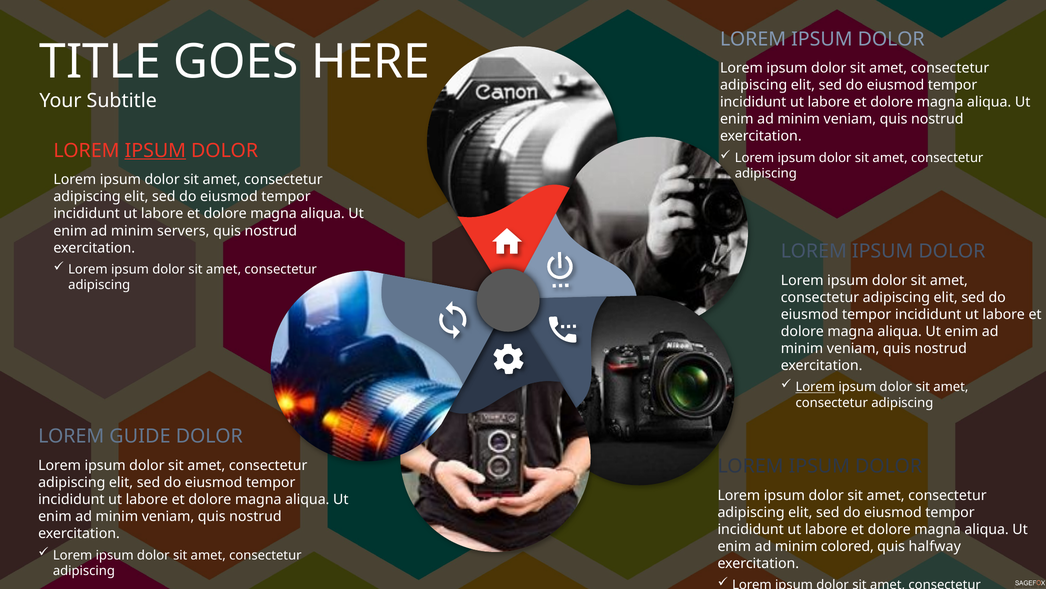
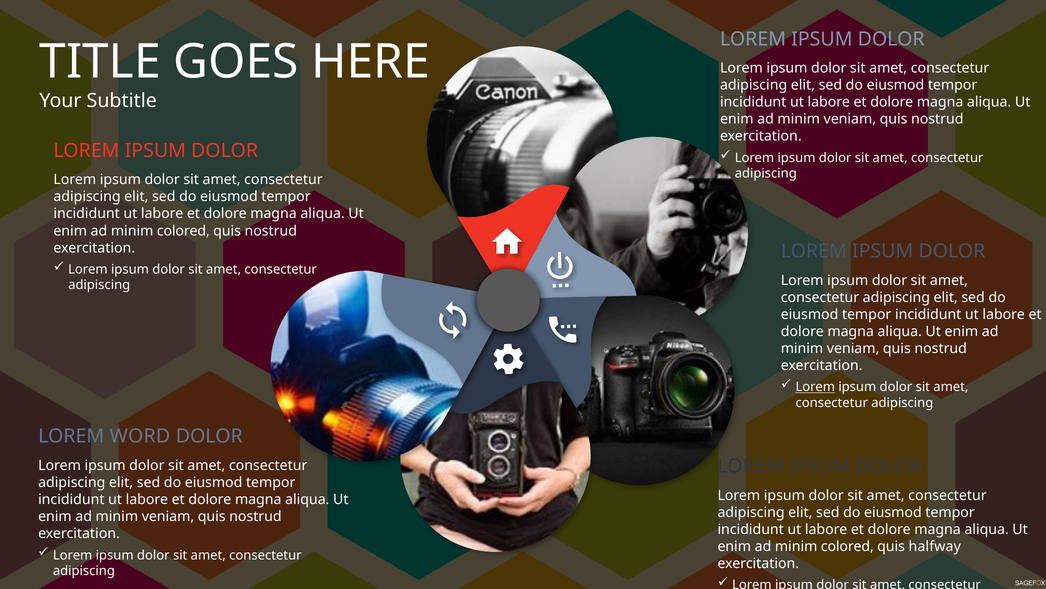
IPSUM at (155, 150) underline: present -> none
servers at (183, 231): servers -> colored
GUIDE: GUIDE -> WORD
